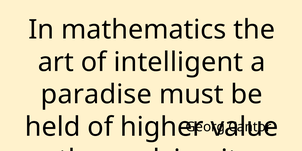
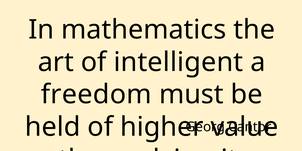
paradise: paradise -> freedom
